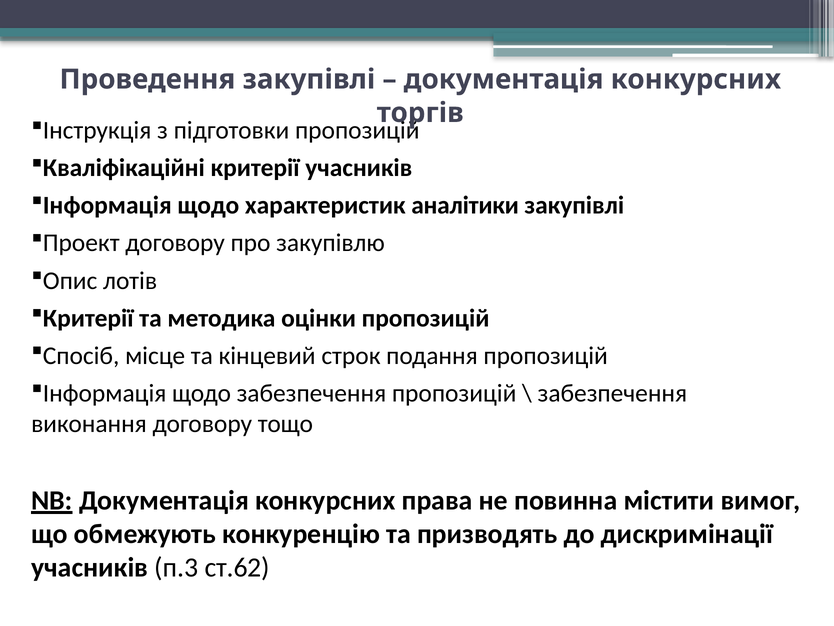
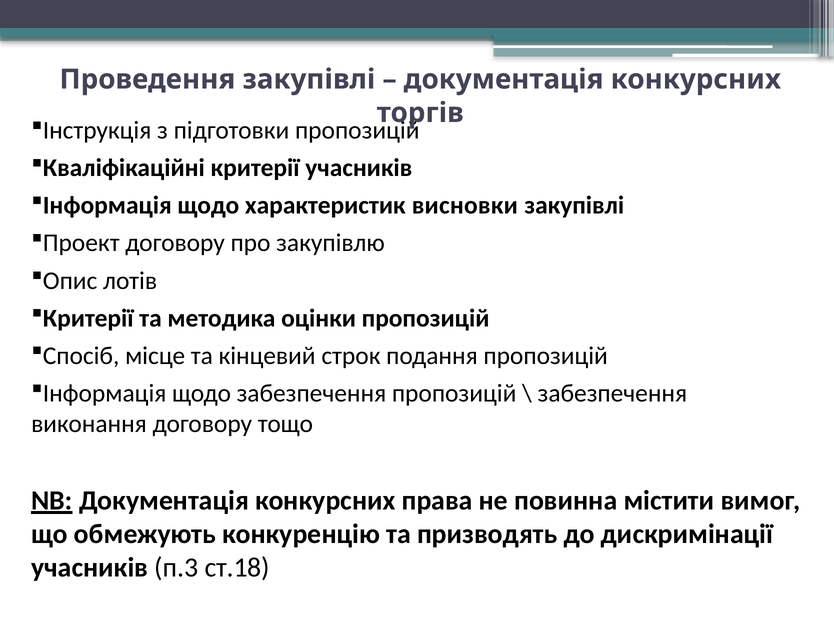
аналітики: аналітики -> висновки
ст.62: ст.62 -> ст.18
